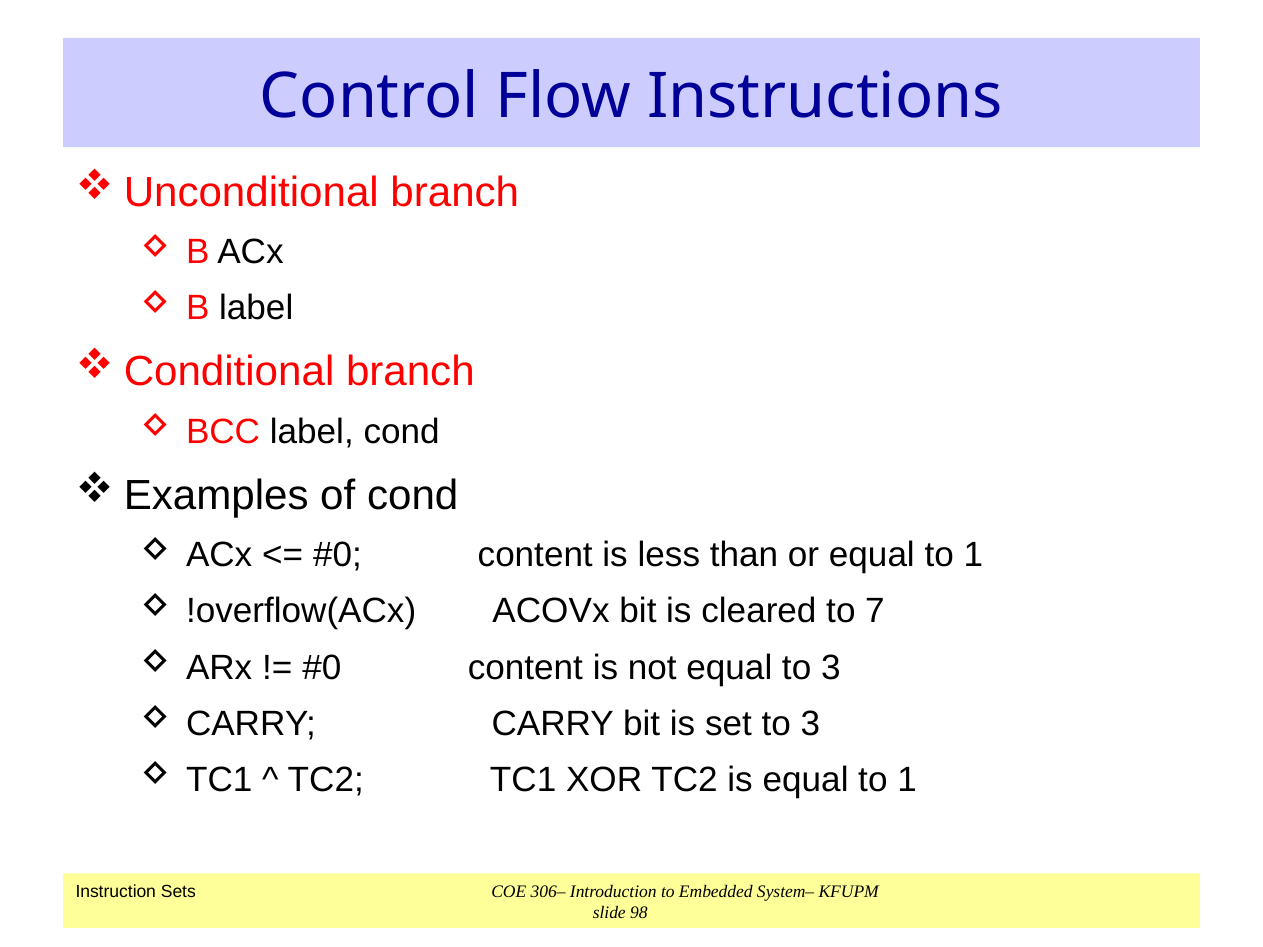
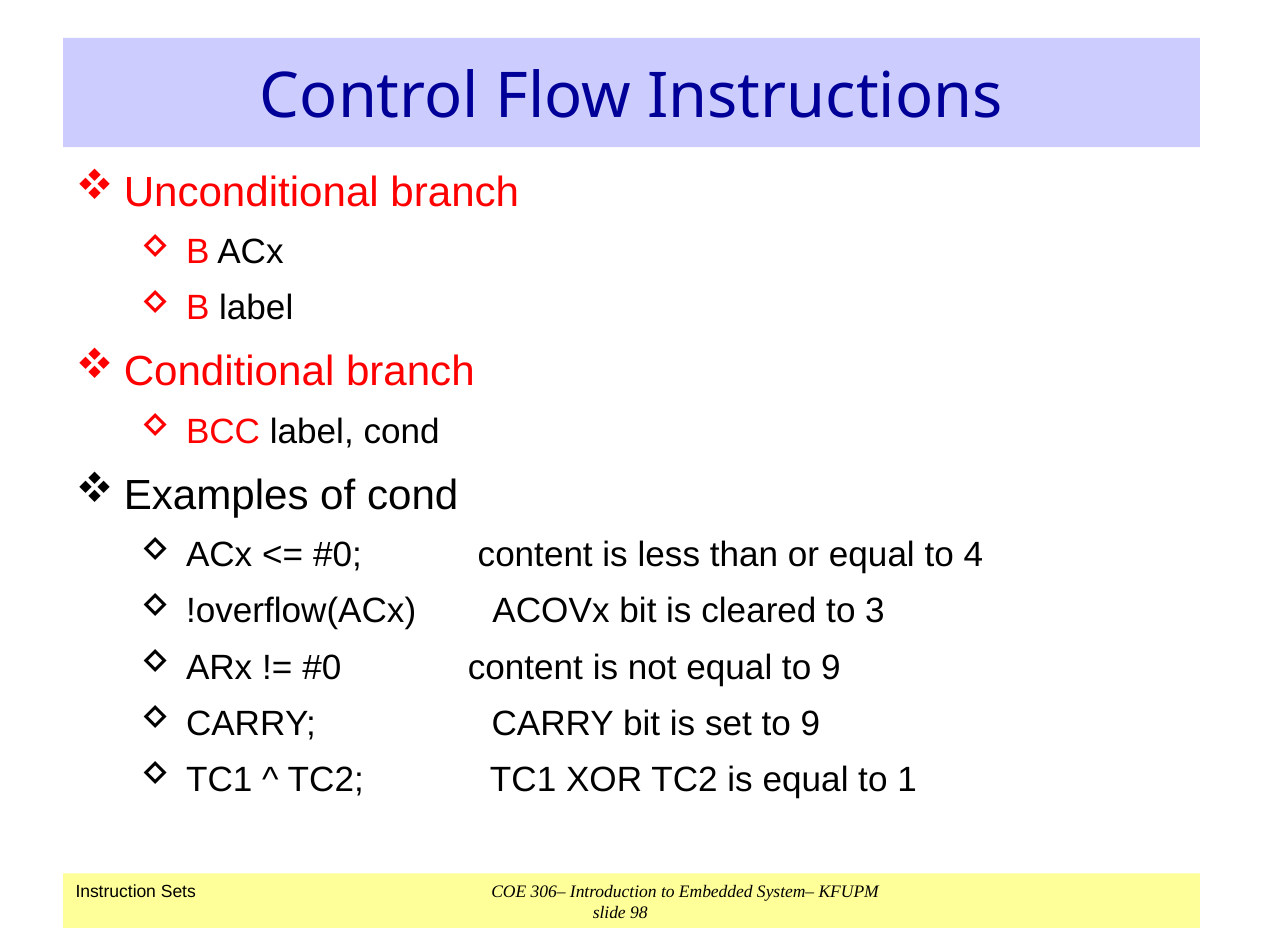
or equal to 1: 1 -> 4
7: 7 -> 3
equal to 3: 3 -> 9
set to 3: 3 -> 9
